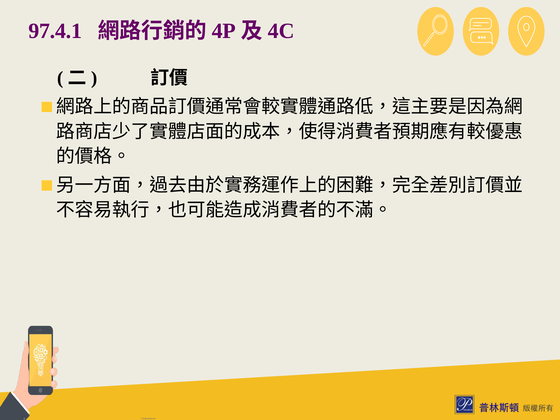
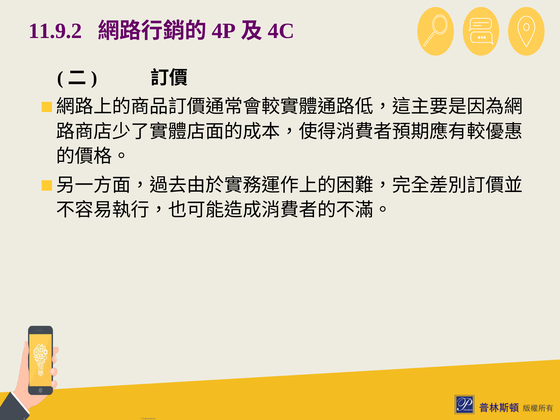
97.4.1: 97.4.1 -> 11.9.2
